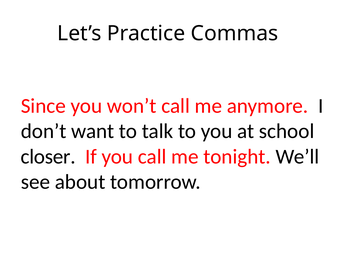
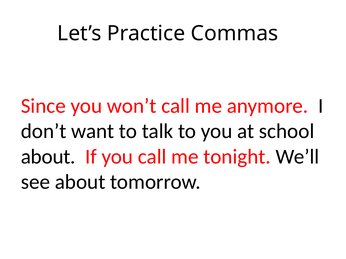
closer at (48, 157): closer -> about
